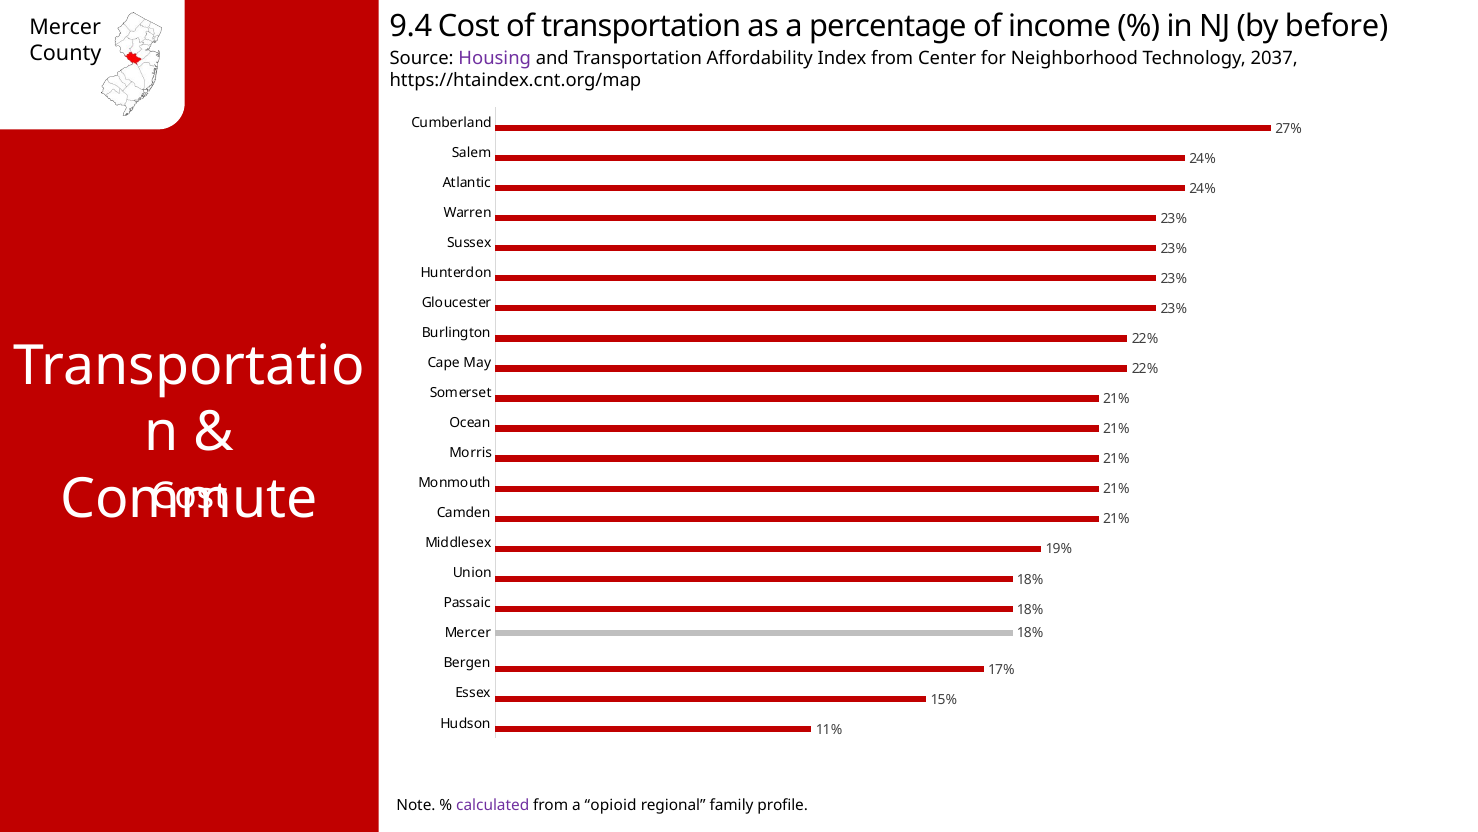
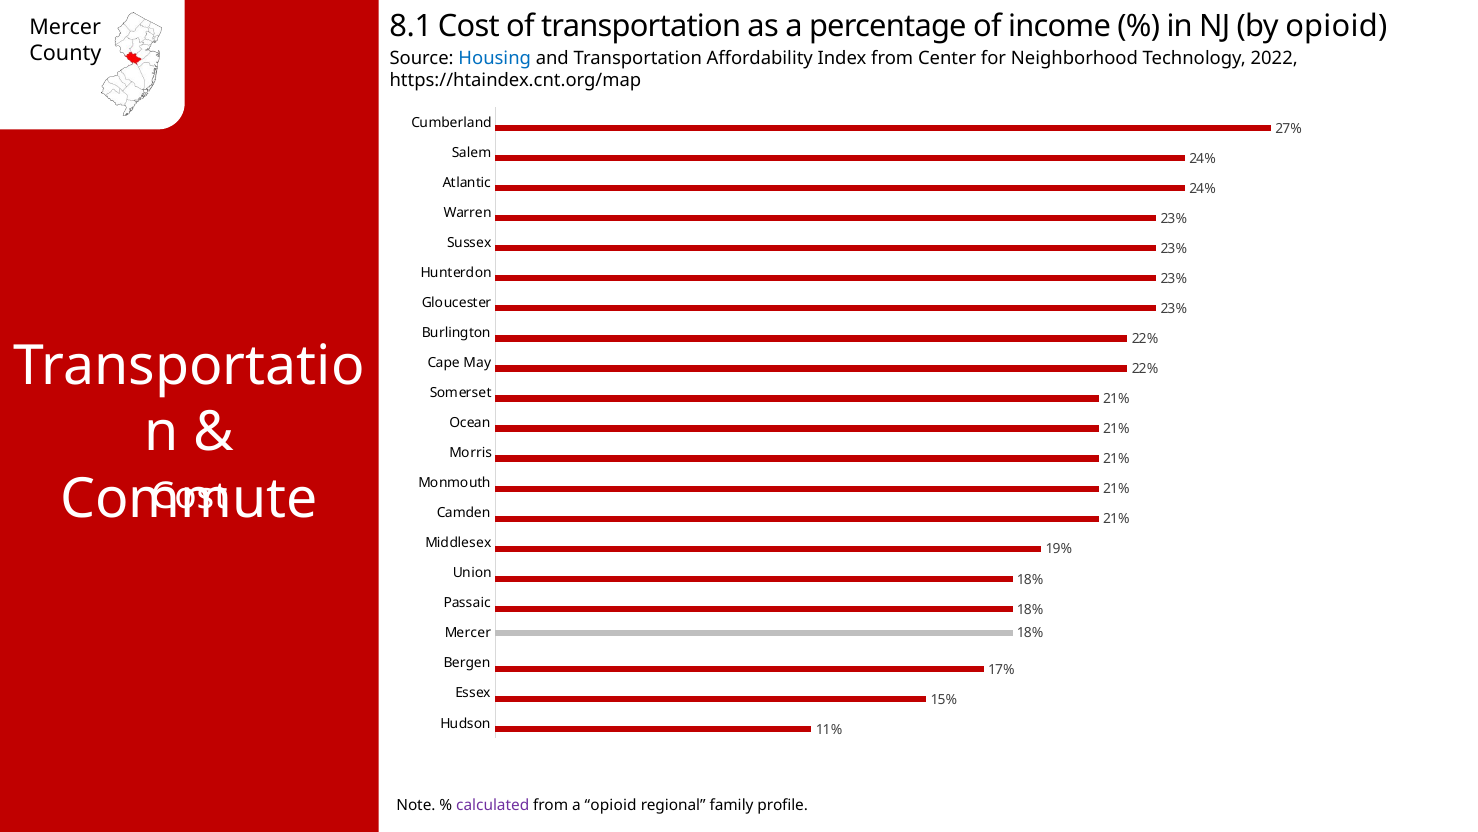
9.4: 9.4 -> 8.1
by before: before -> opioid
Housing colour: purple -> blue
2037: 2037 -> 2022
